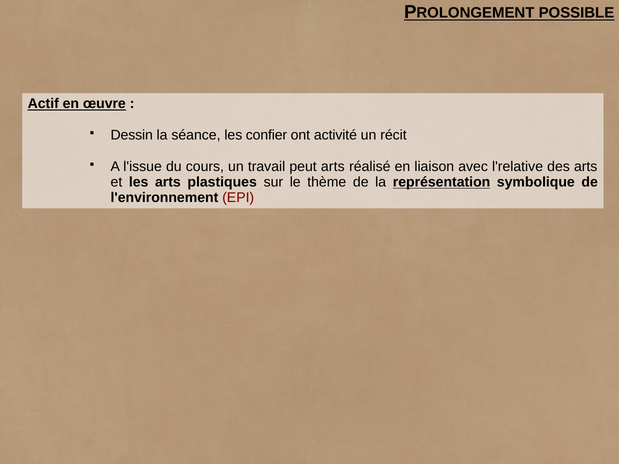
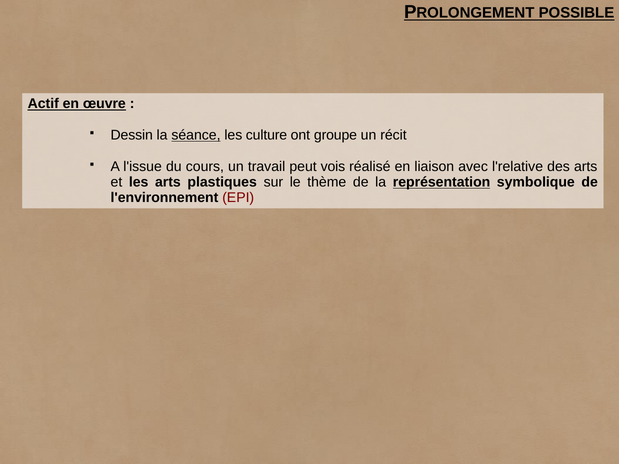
séance underline: none -> present
confier: confier -> culture
activité: activité -> groupe
peut arts: arts -> vois
